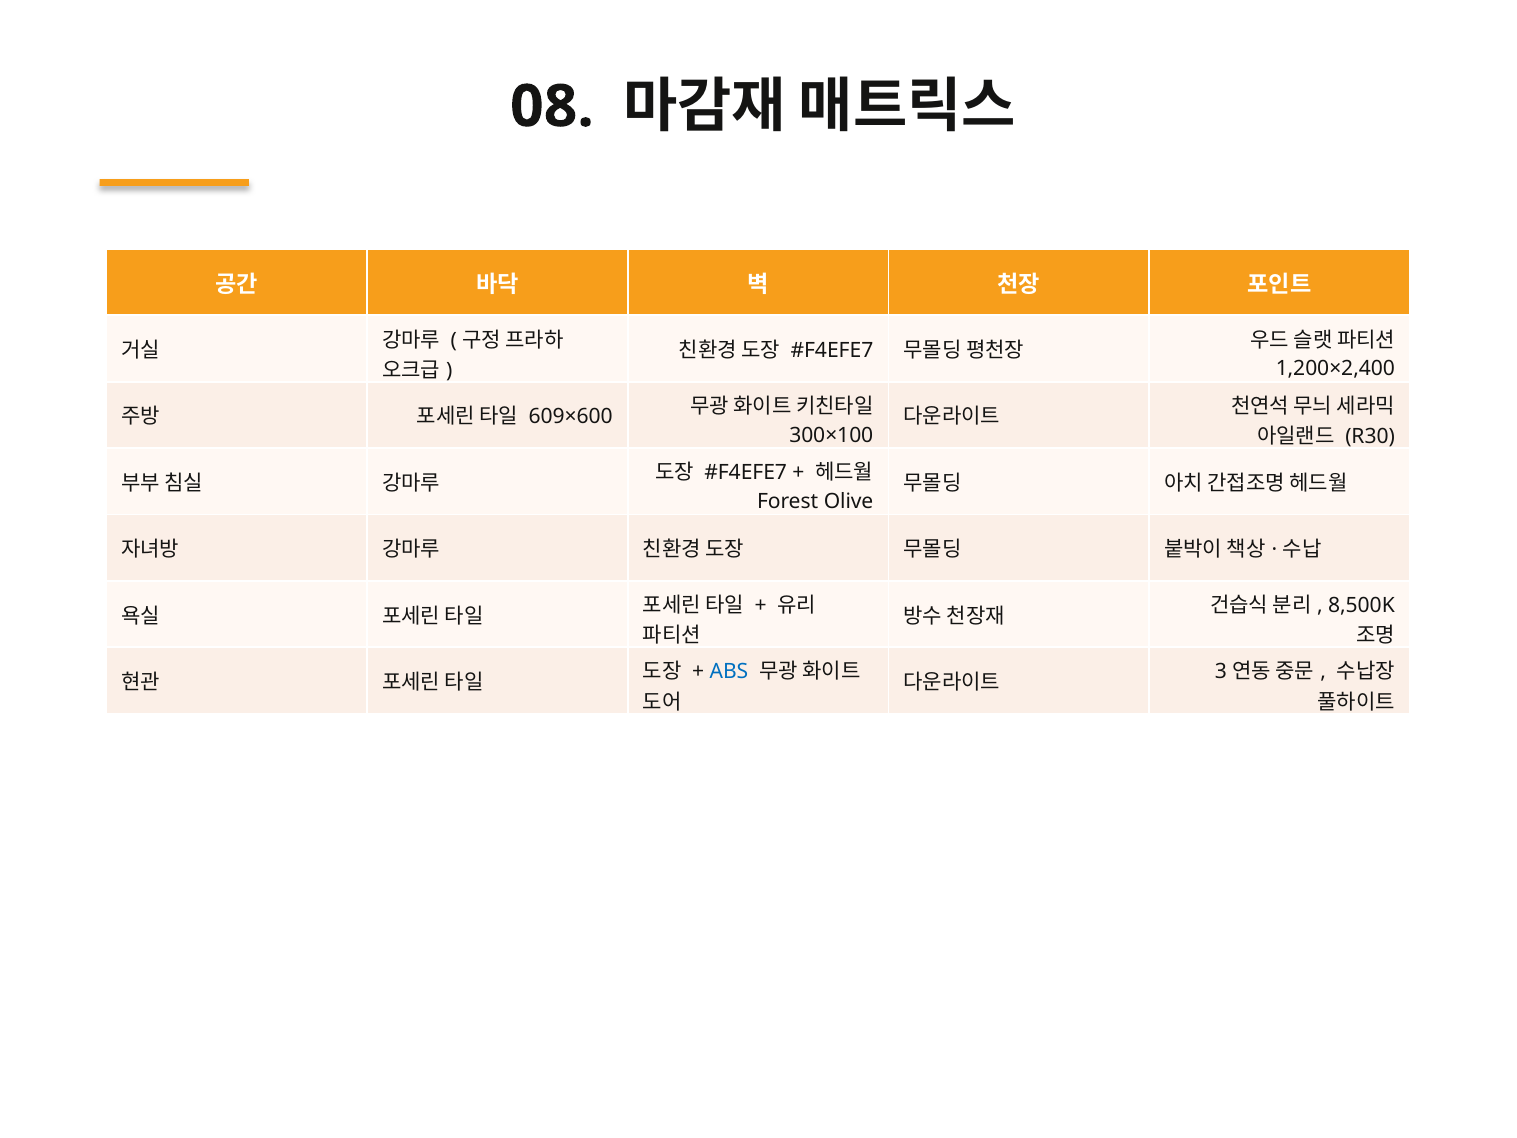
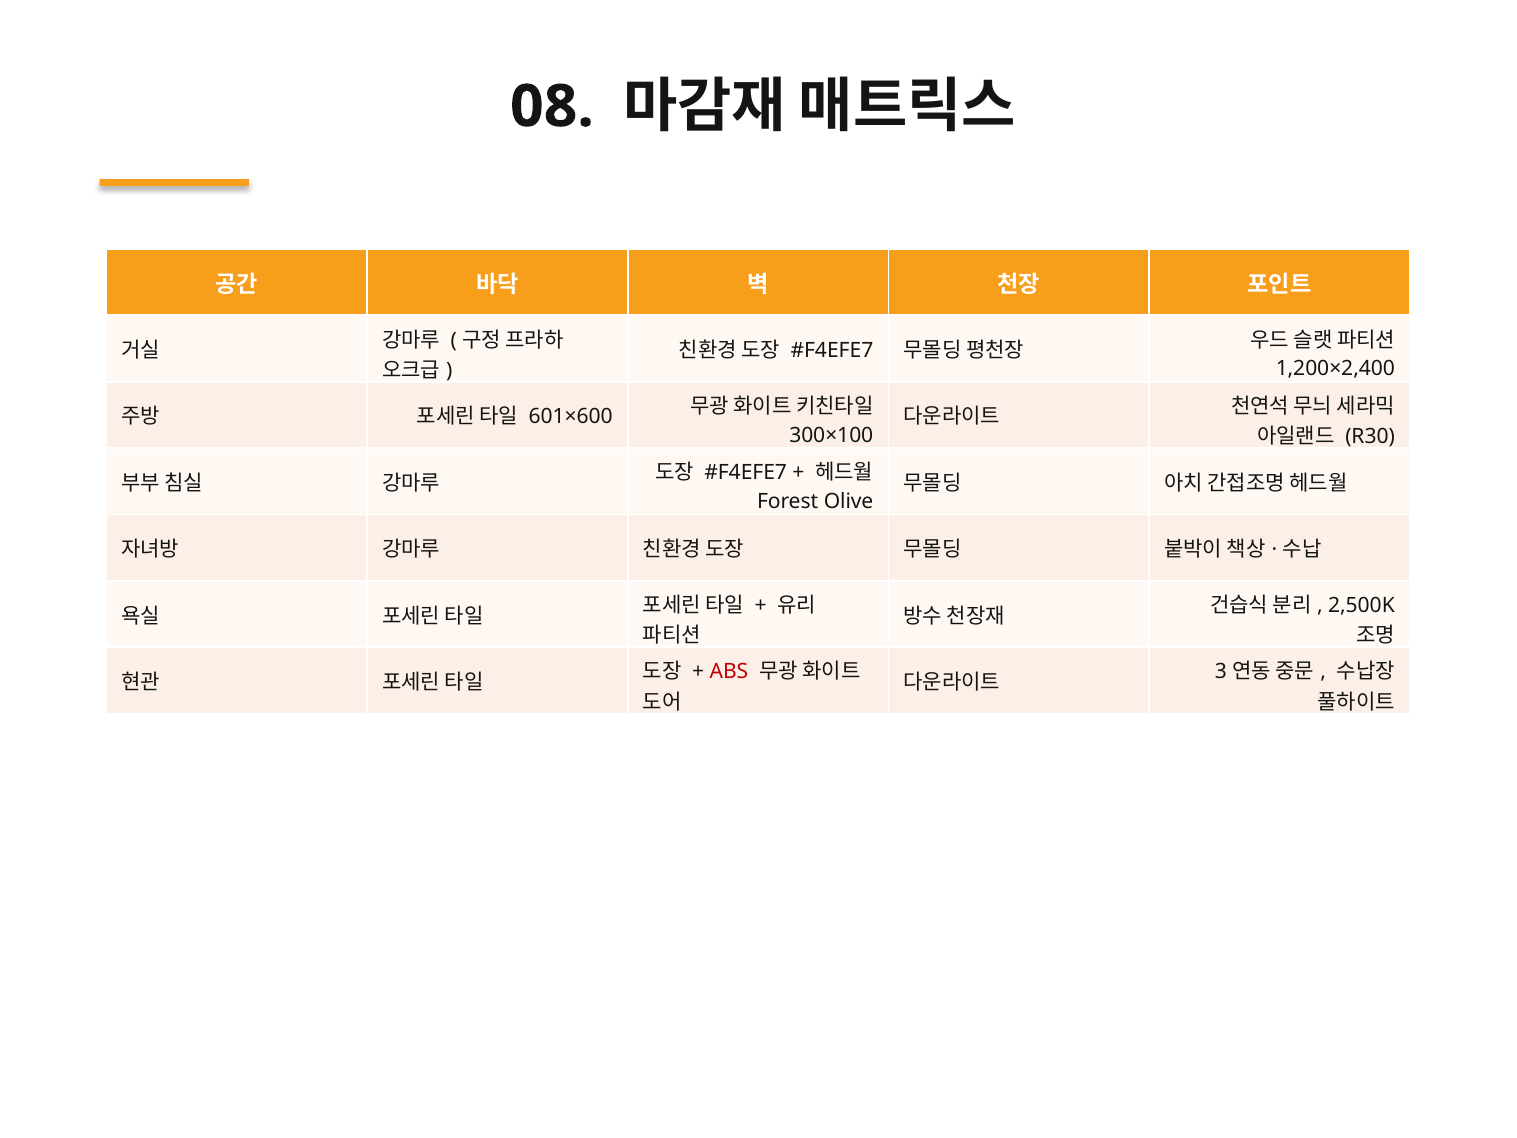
609×600: 609×600 -> 601×600
8,500K: 8,500K -> 2,500K
ABS colour: blue -> red
